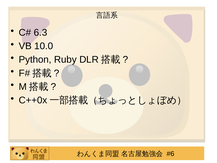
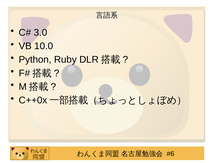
6.3: 6.3 -> 3.0
